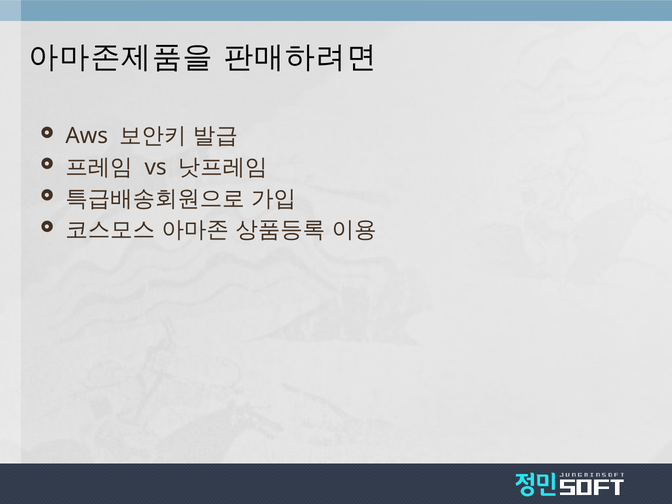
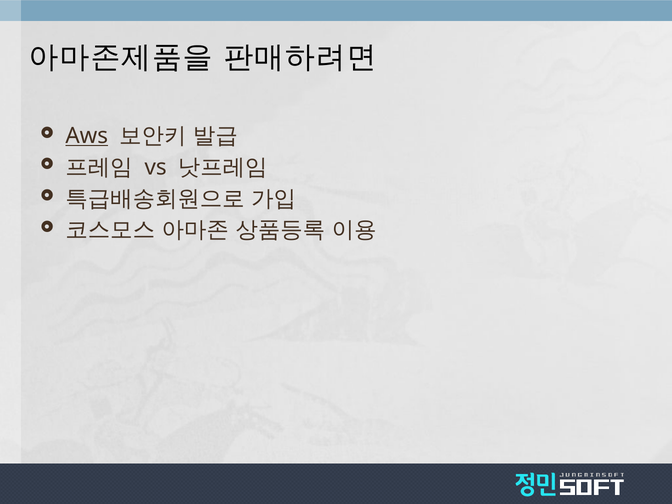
Aws underline: none -> present
